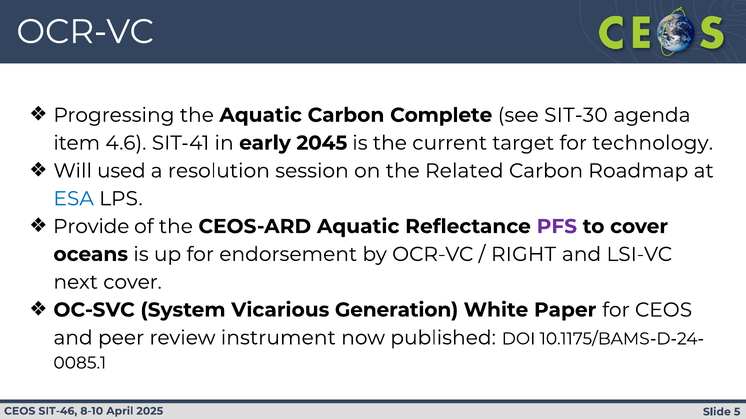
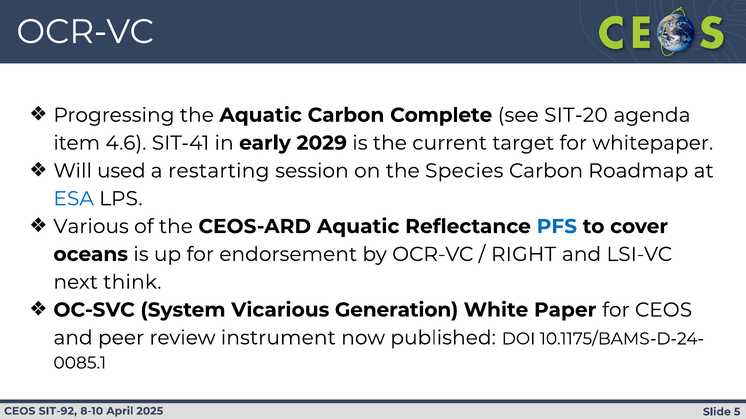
SIT-30: SIT-30 -> SIT-20
2045: 2045 -> 2029
technology: technology -> whitepaper
resolution: resolution -> restarting
Related: Related -> Species
Provide: Provide -> Various
PFS colour: purple -> blue
next cover: cover -> think
SIT-46: SIT-46 -> SIT-92
